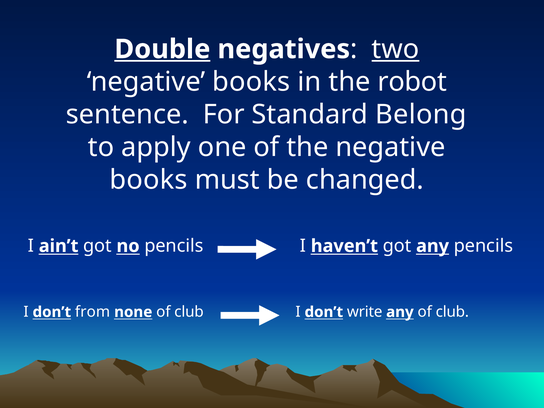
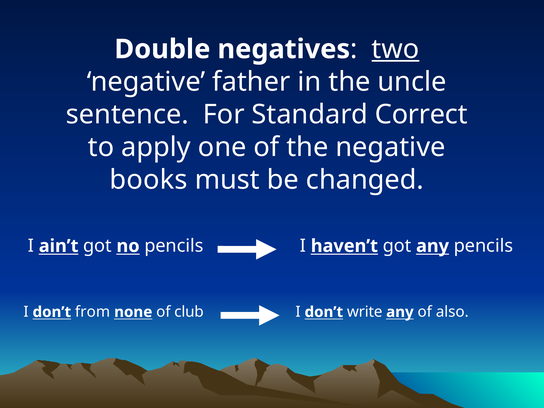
Double underline: present -> none
books at (251, 82): books -> father
robot: robot -> uncle
Belong: Belong -> Correct
any of club: club -> also
